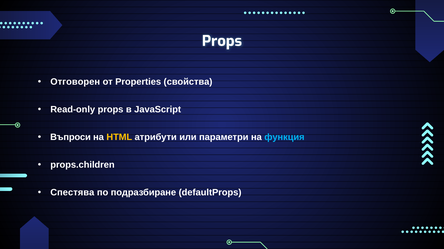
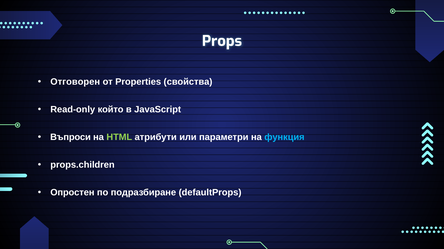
Read-only props: props -> който
HTML colour: yellow -> light green
Спестява: Спестява -> Опростен
